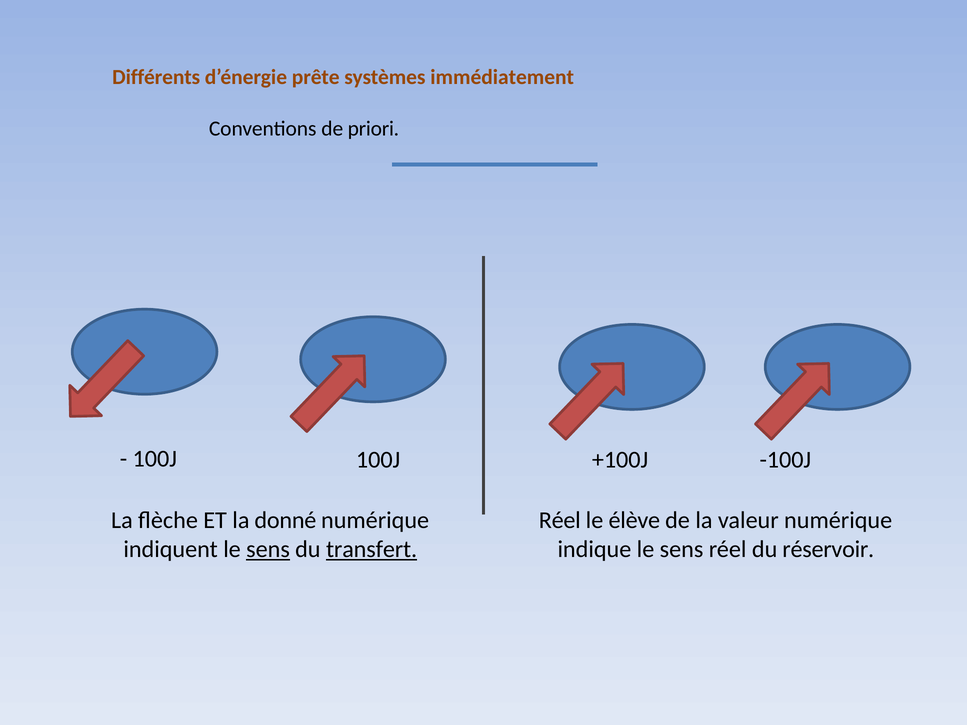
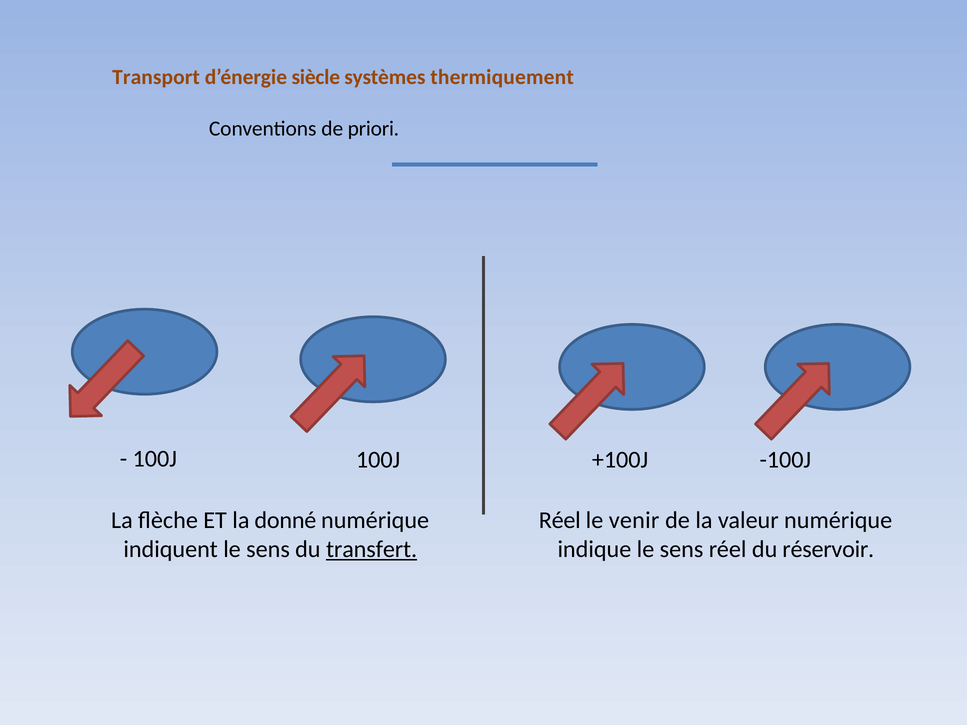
Différents: Différents -> Transport
prête: prête -> siècle
immédiatement: immédiatement -> thermiquement
élève: élève -> venir
sens at (268, 550) underline: present -> none
